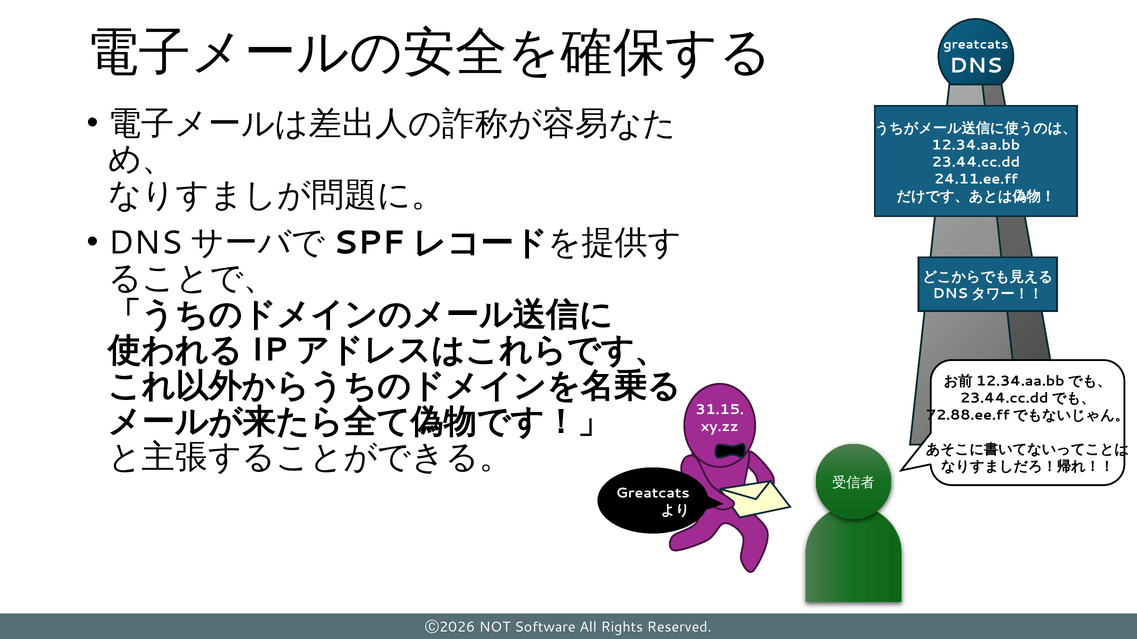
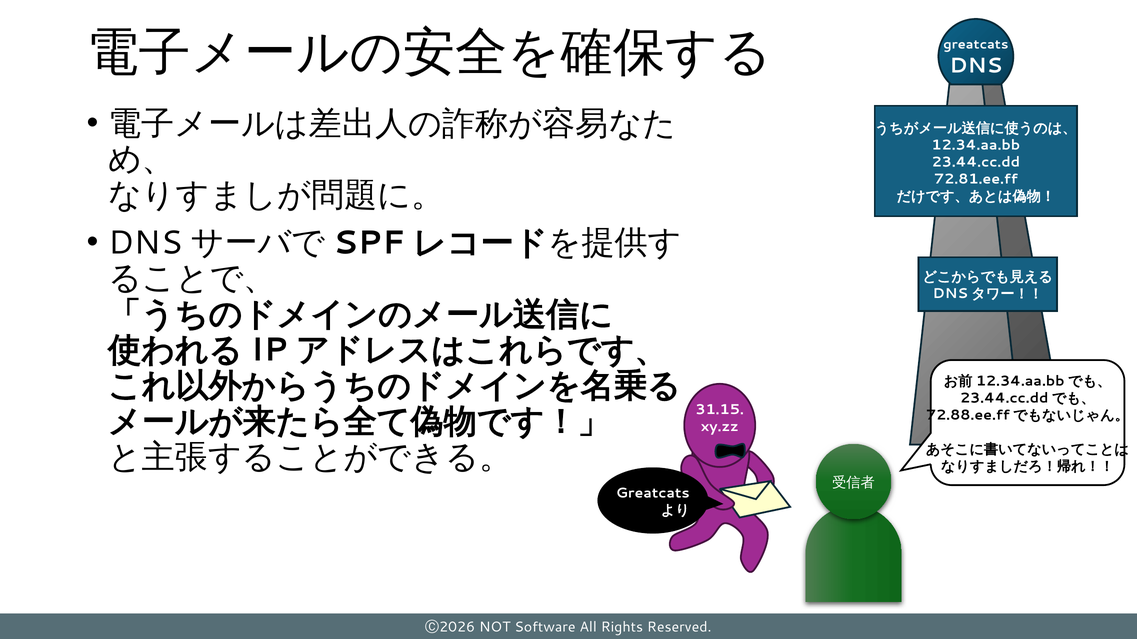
24.11.ee.ff: 24.11.ee.ff -> 72.81.ee.ff
